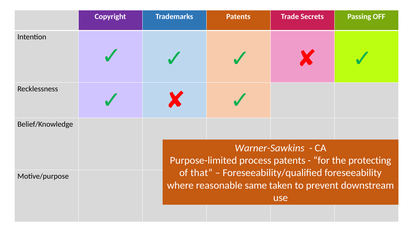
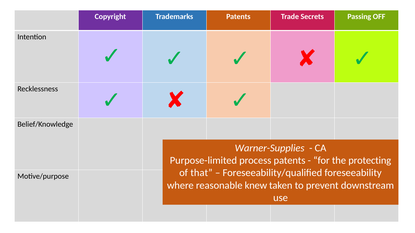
Warner-Sawkins: Warner-Sawkins -> Warner-Supplies
same: same -> knew
